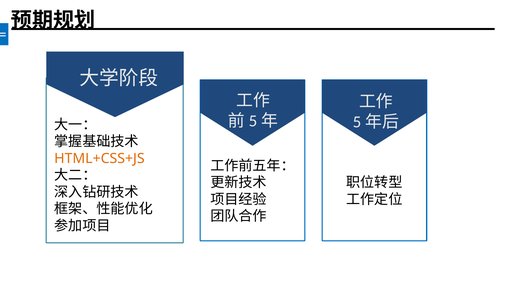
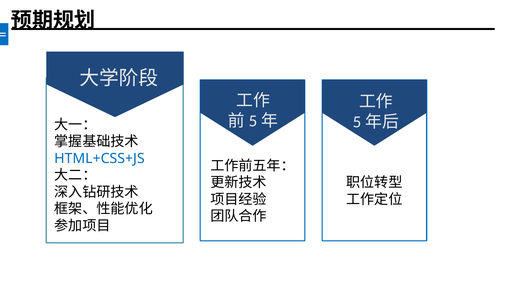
HTML+CSS+JS colour: orange -> blue
